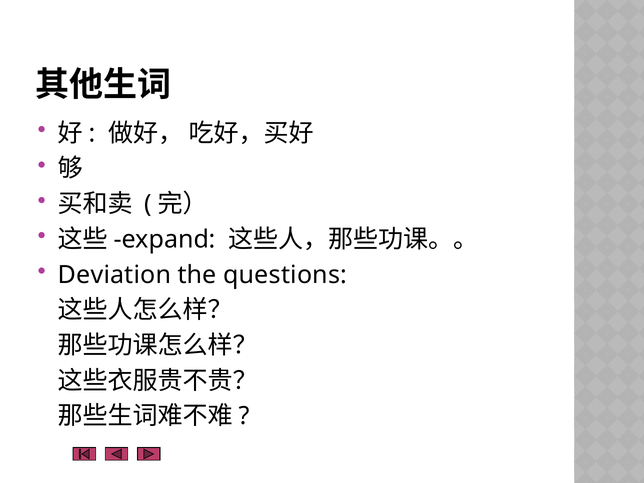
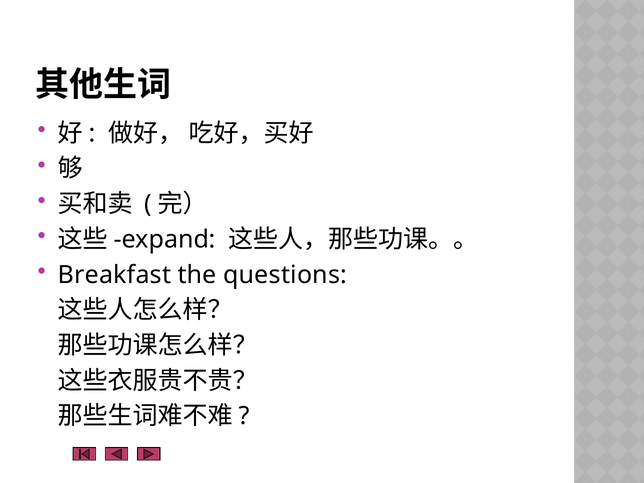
Deviation: Deviation -> Breakfast
